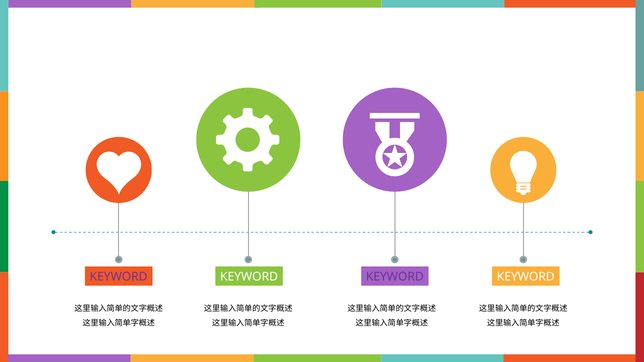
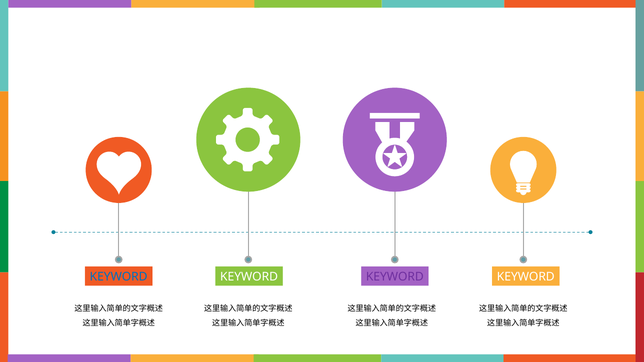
KEYWORD at (119, 277) colour: purple -> blue
